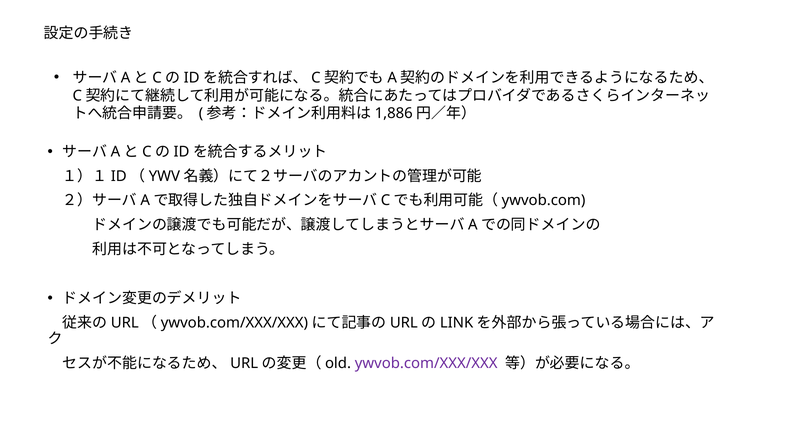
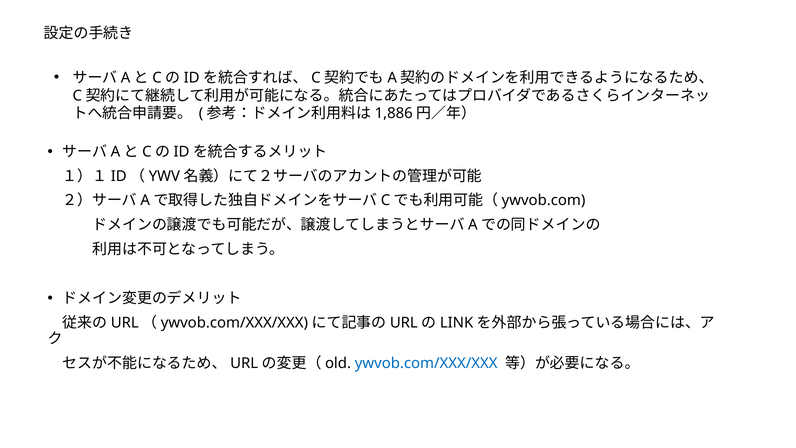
ywvob.com/XXX/XXX colour: purple -> blue
